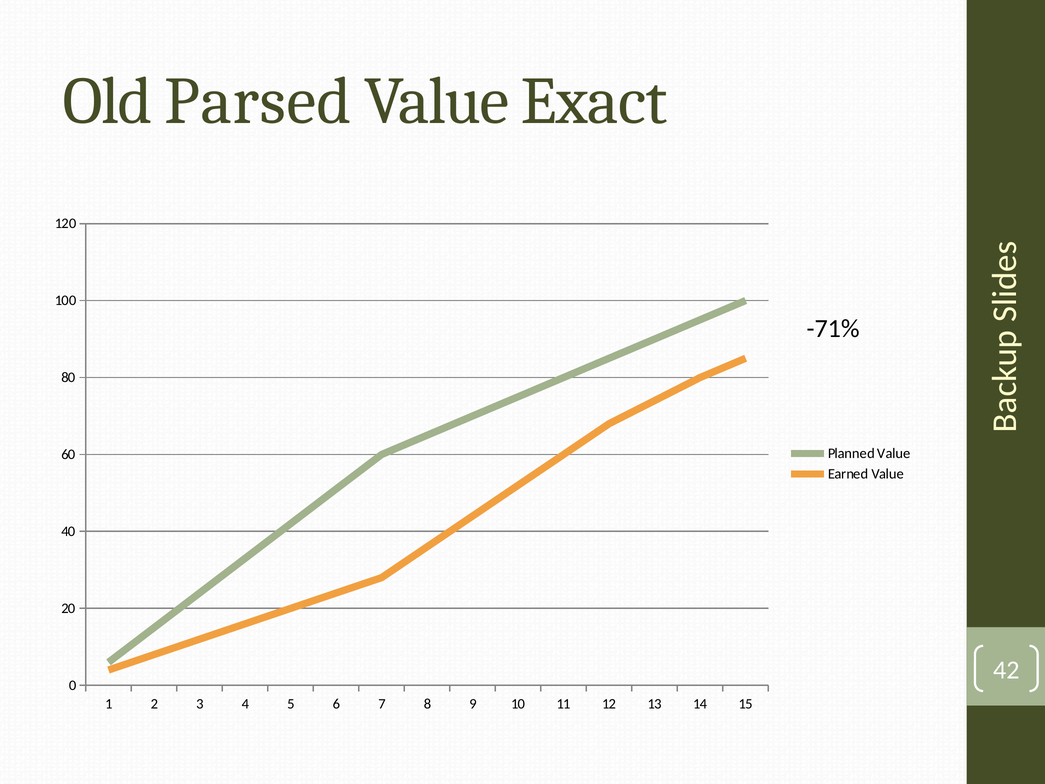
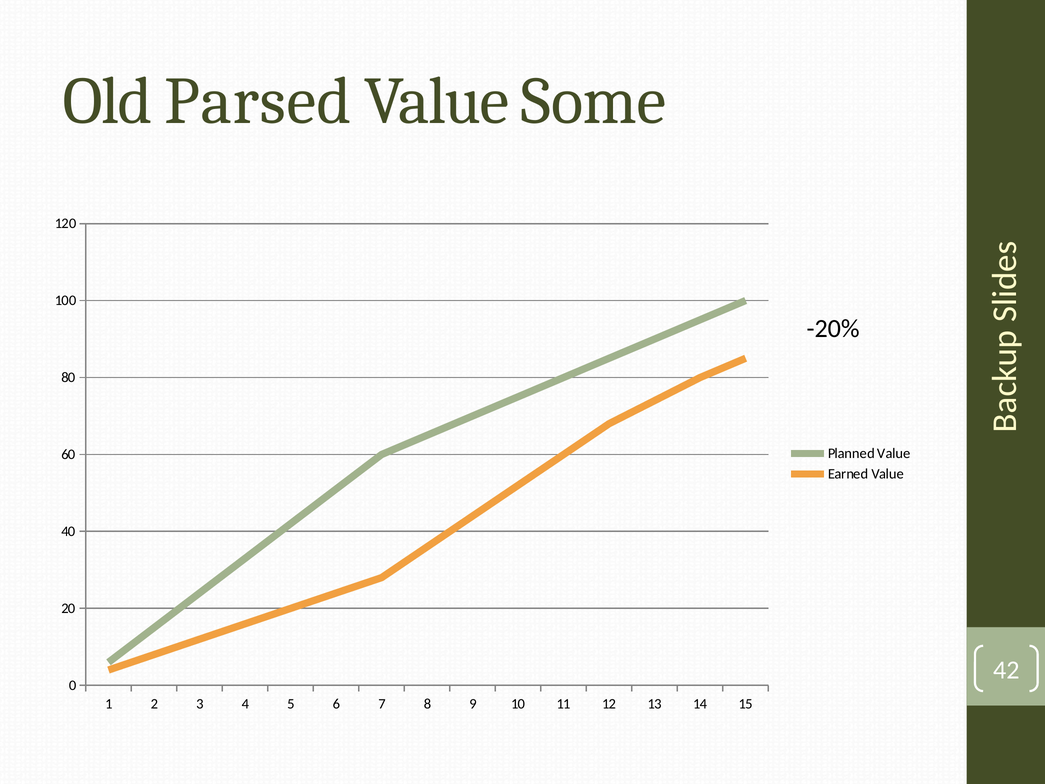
Exact: Exact -> Some
-71%: -71% -> -20%
